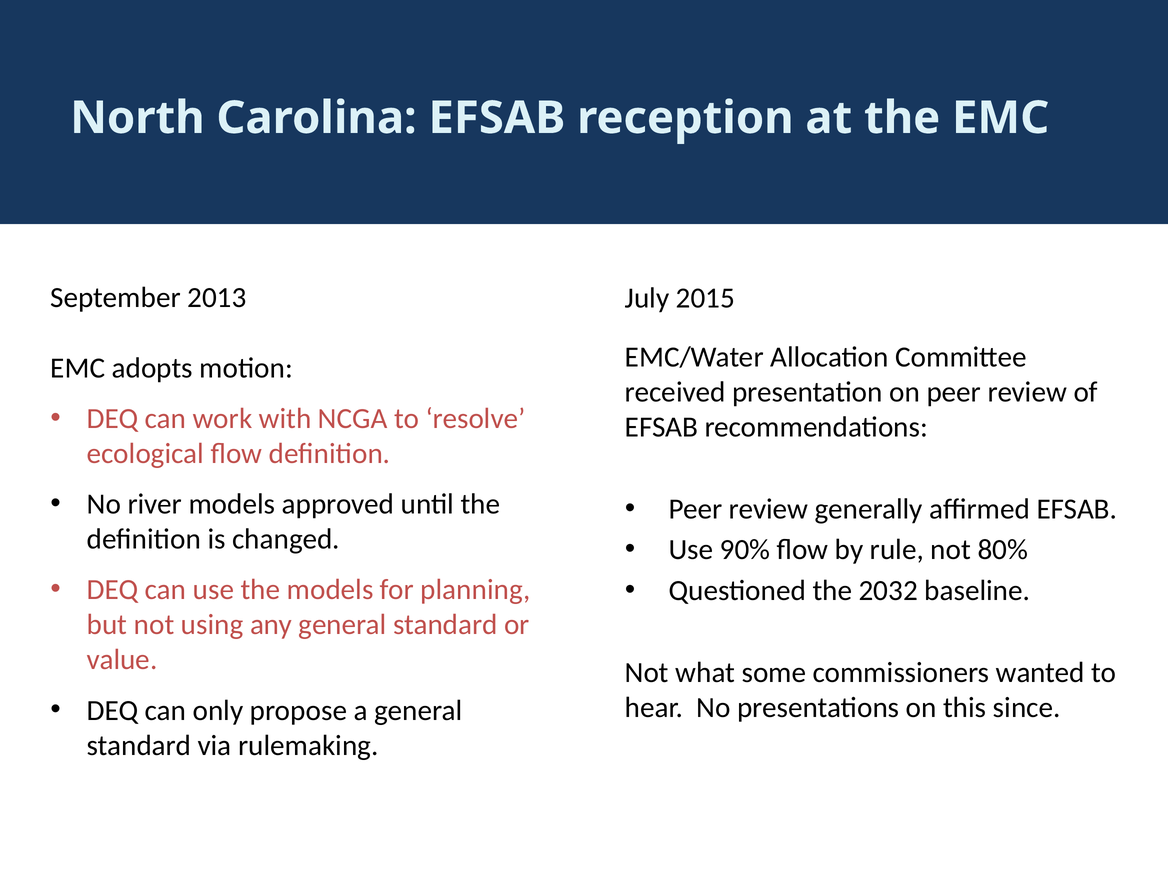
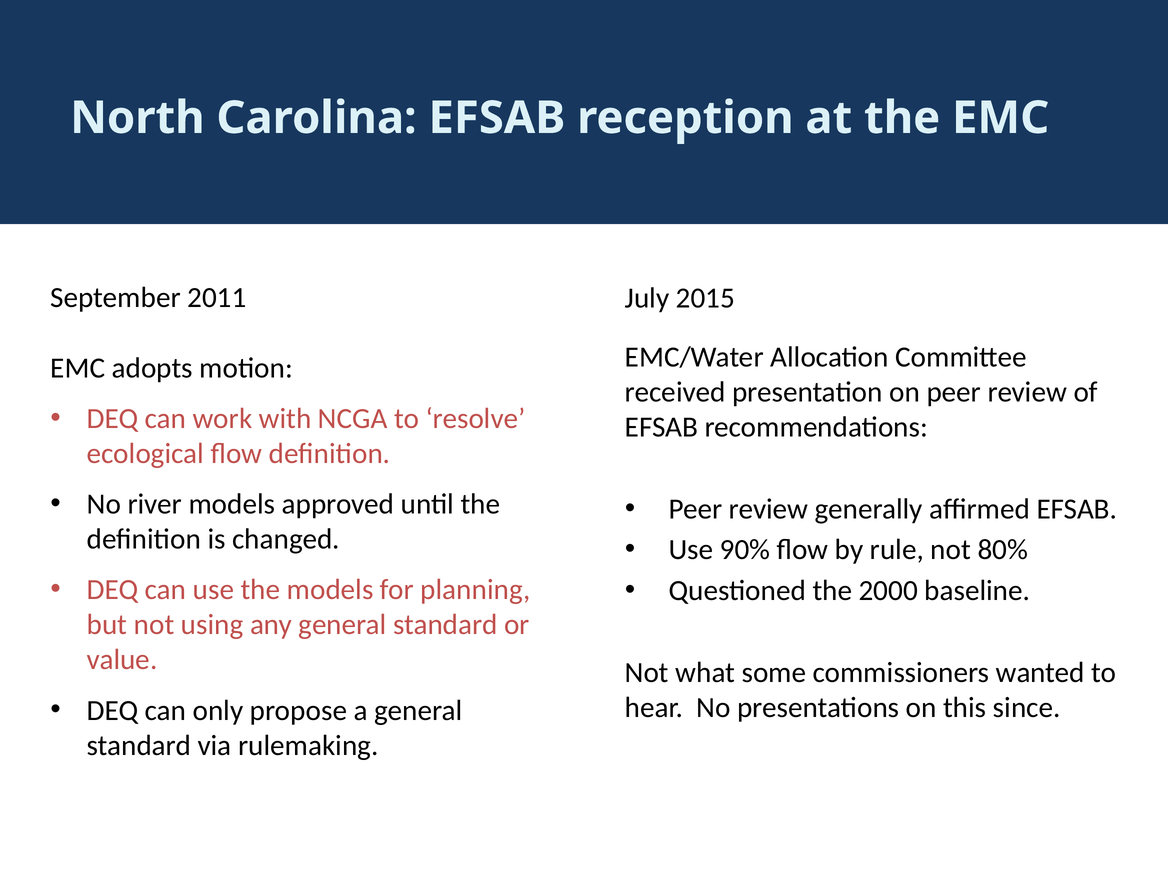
2013: 2013 -> 2011
2032: 2032 -> 2000
